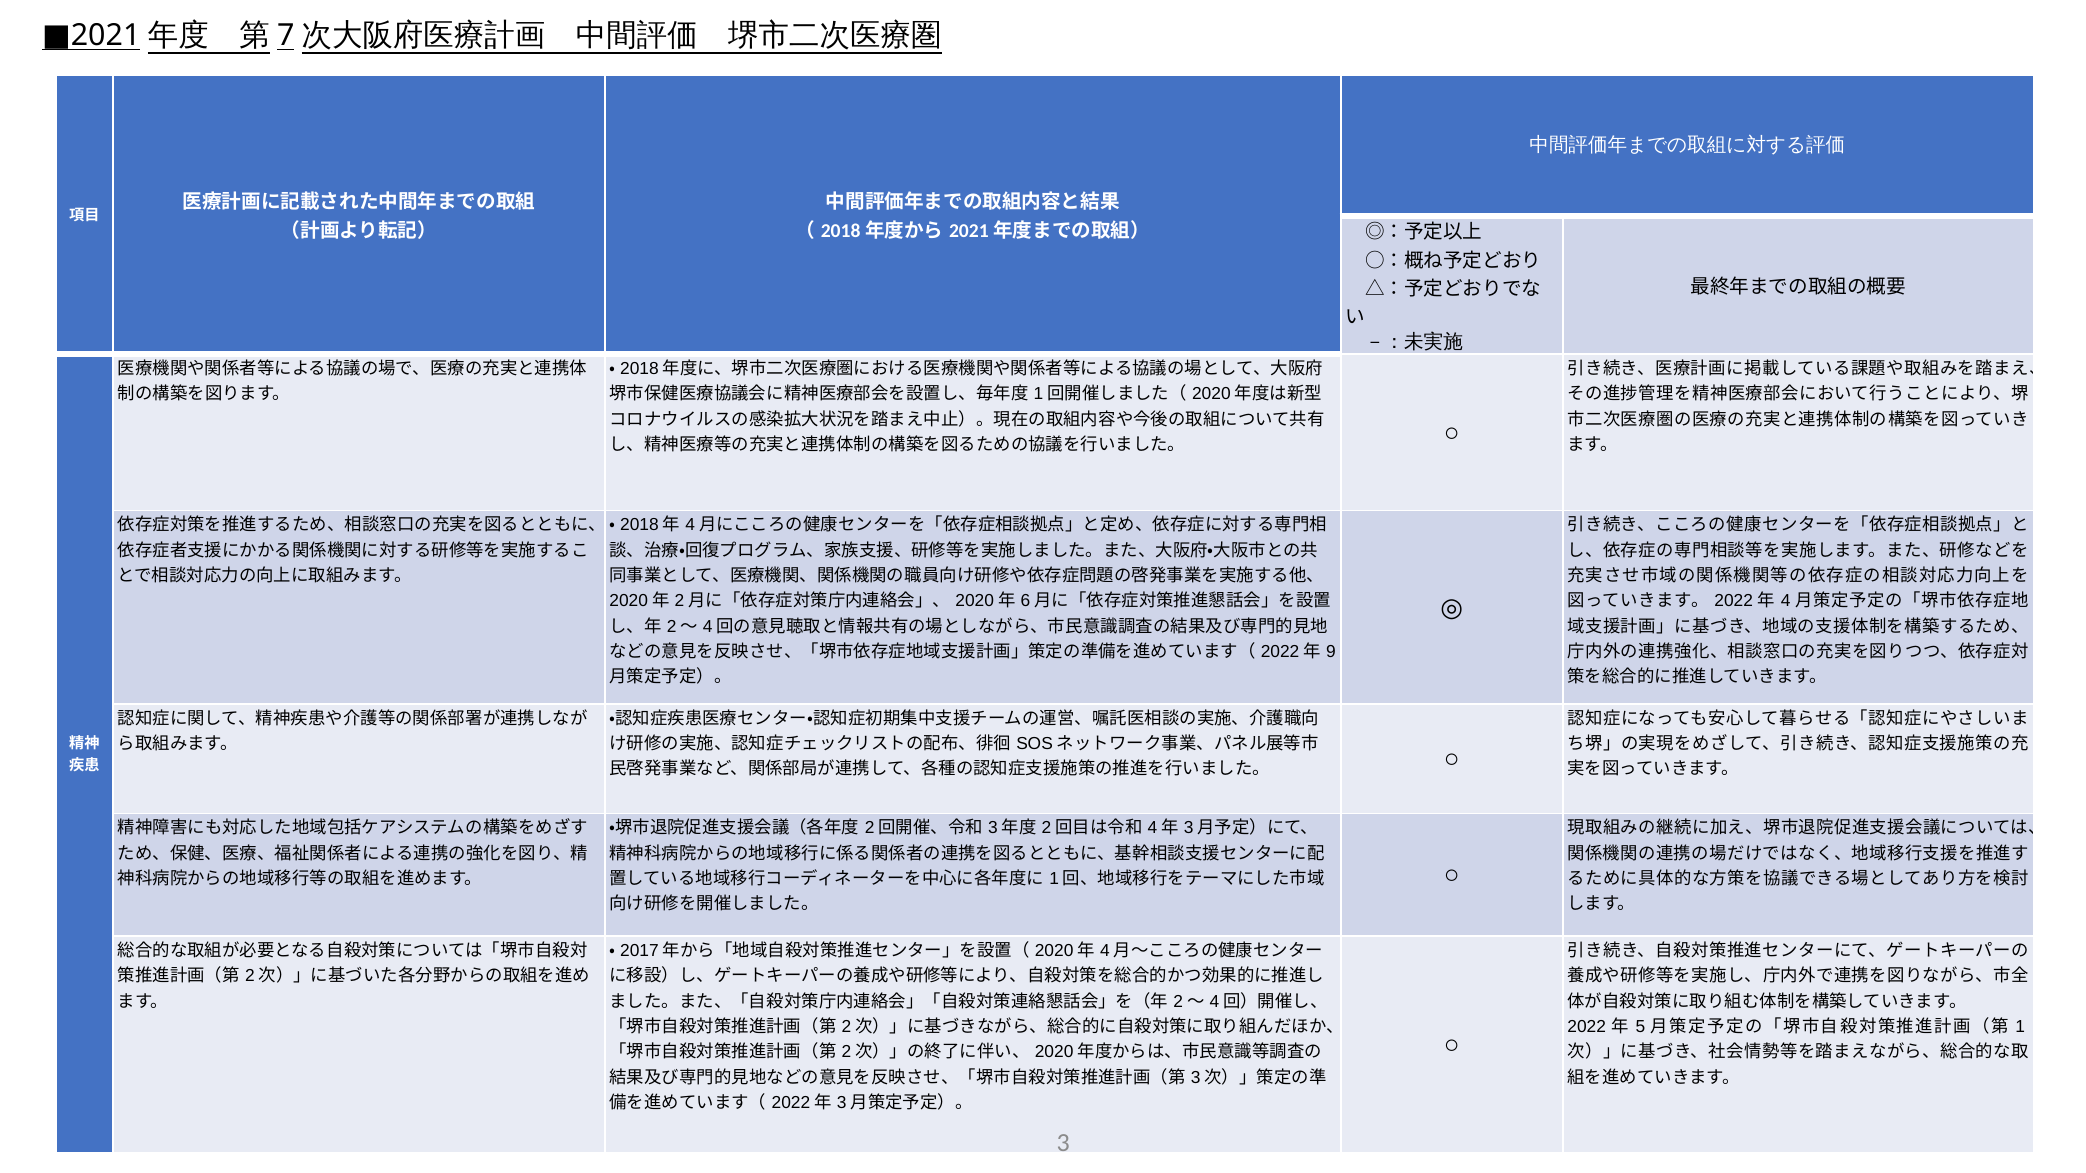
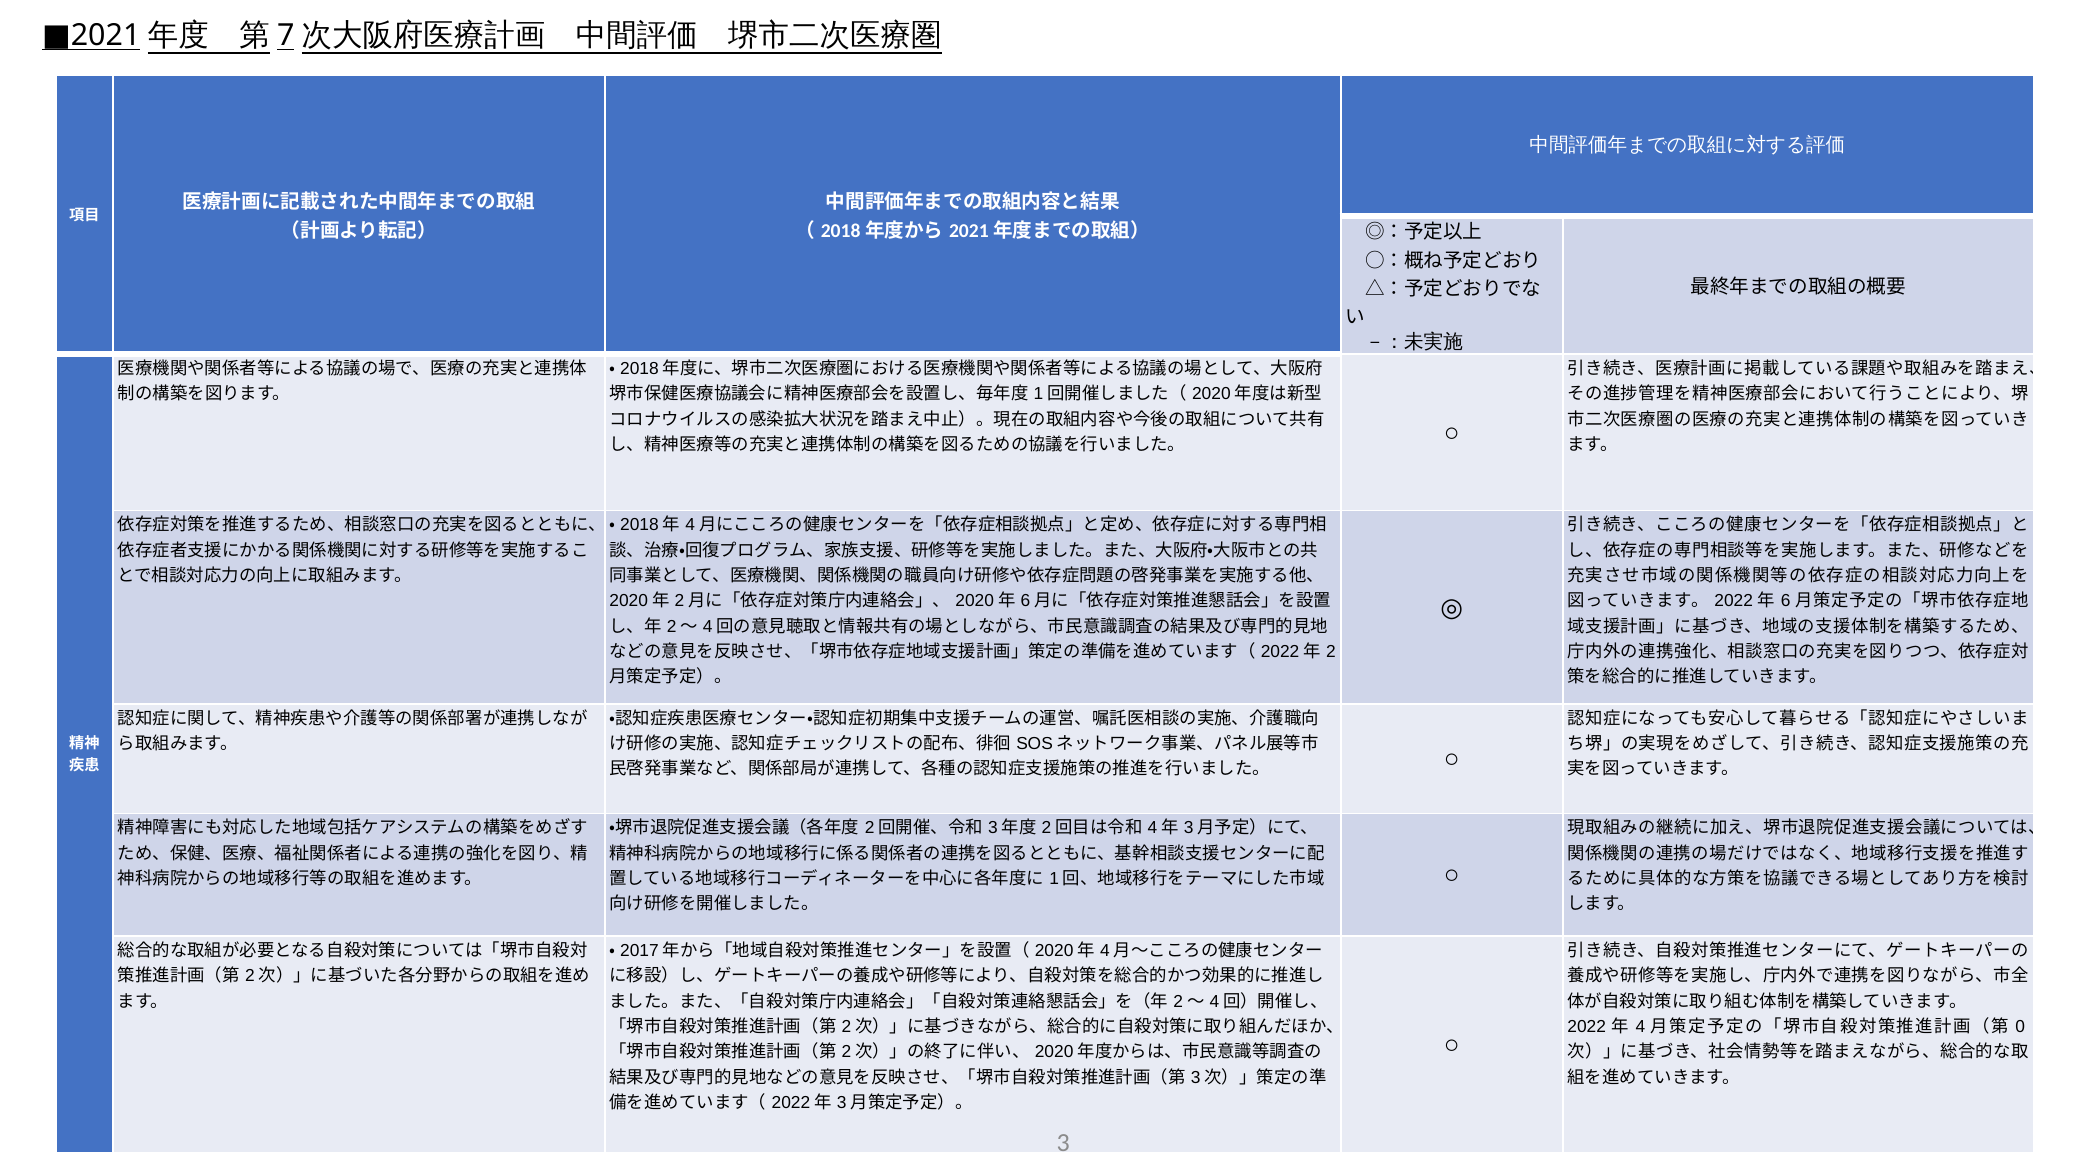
4: 4 -> 6
9: 9 -> 2
5: 5 -> 4
1: 1 -> 0
